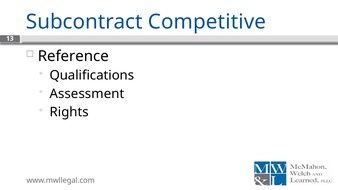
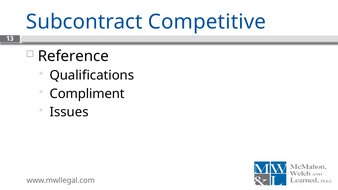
Assessment: Assessment -> Compliment
Rights: Rights -> Issues
